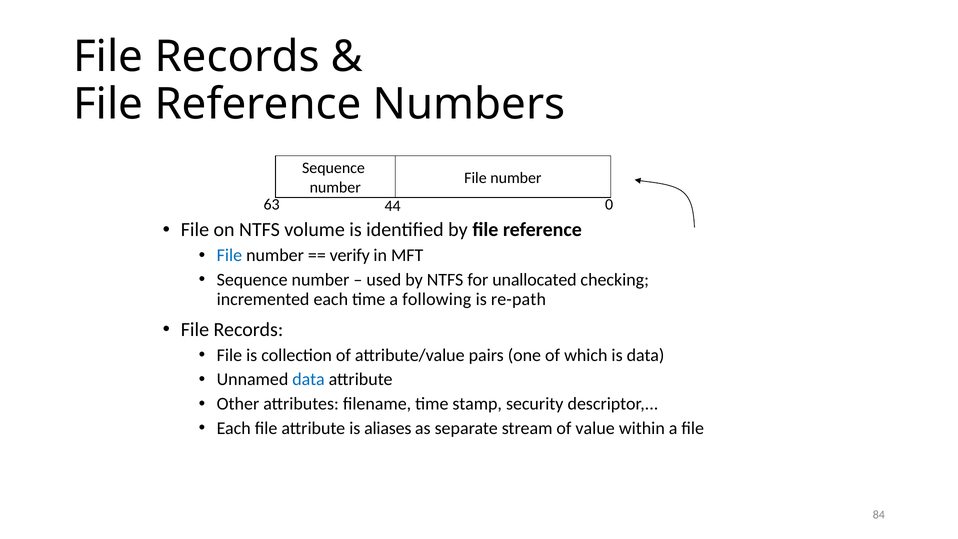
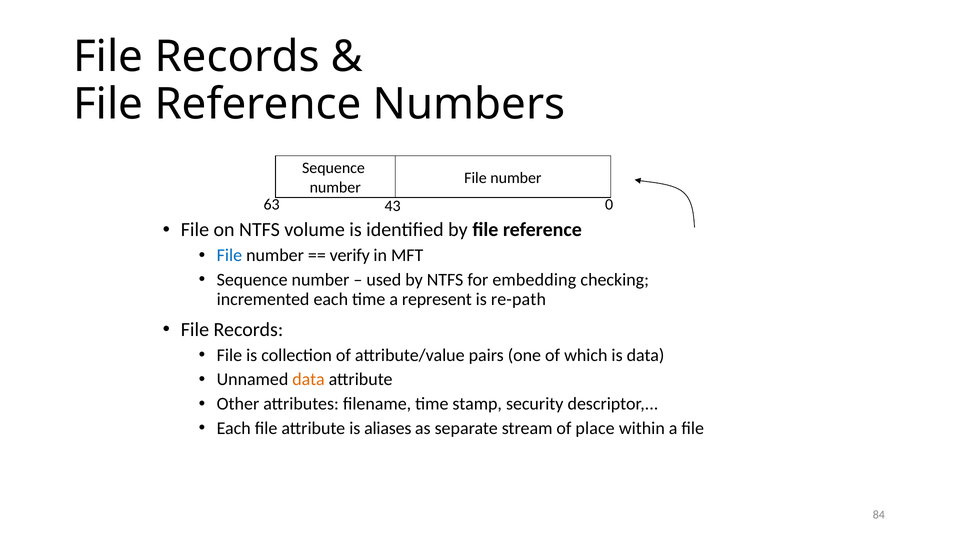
44: 44 -> 43
unallocated: unallocated -> embedding
following: following -> represent
data at (309, 379) colour: blue -> orange
value: value -> place
